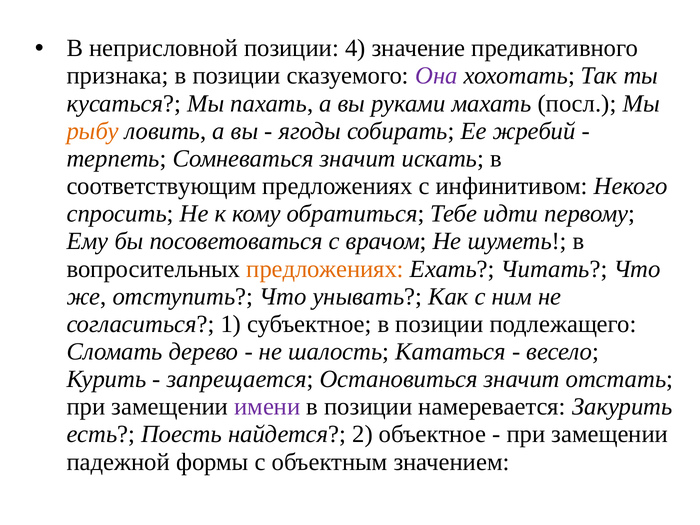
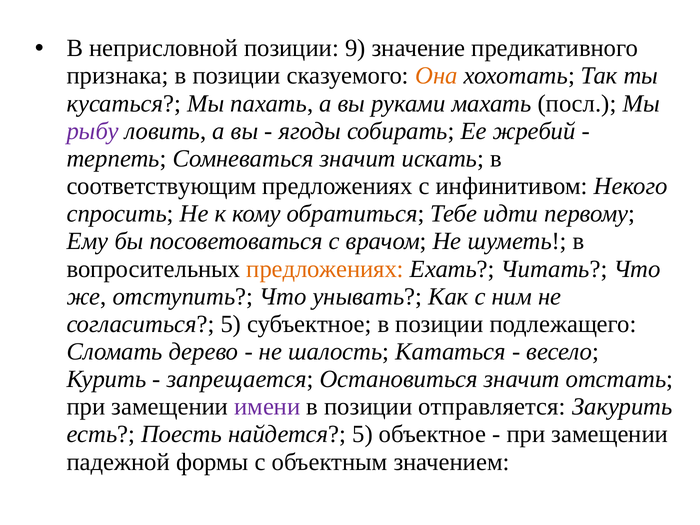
4: 4 -> 9
Она colour: purple -> orange
рыбу colour: orange -> purple
согласиться 1: 1 -> 5
намеревается: намеревается -> отправляется
найдется 2: 2 -> 5
